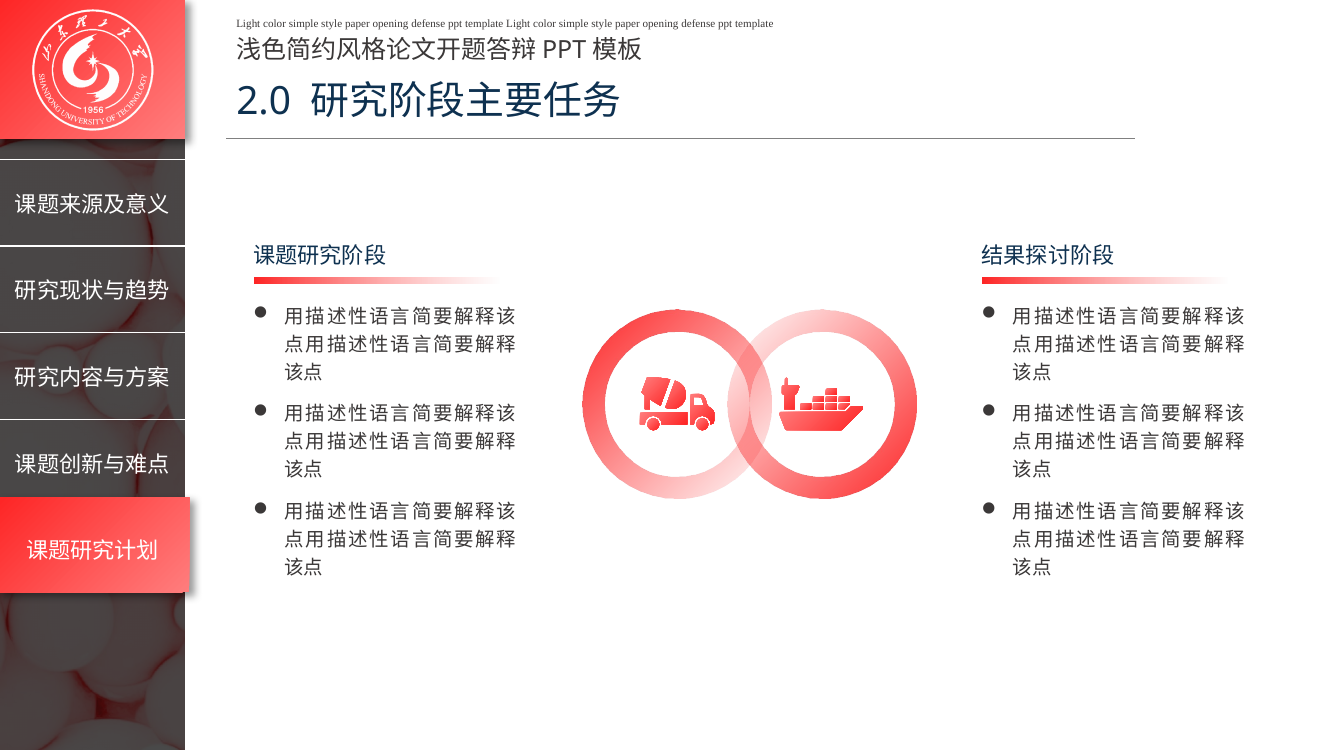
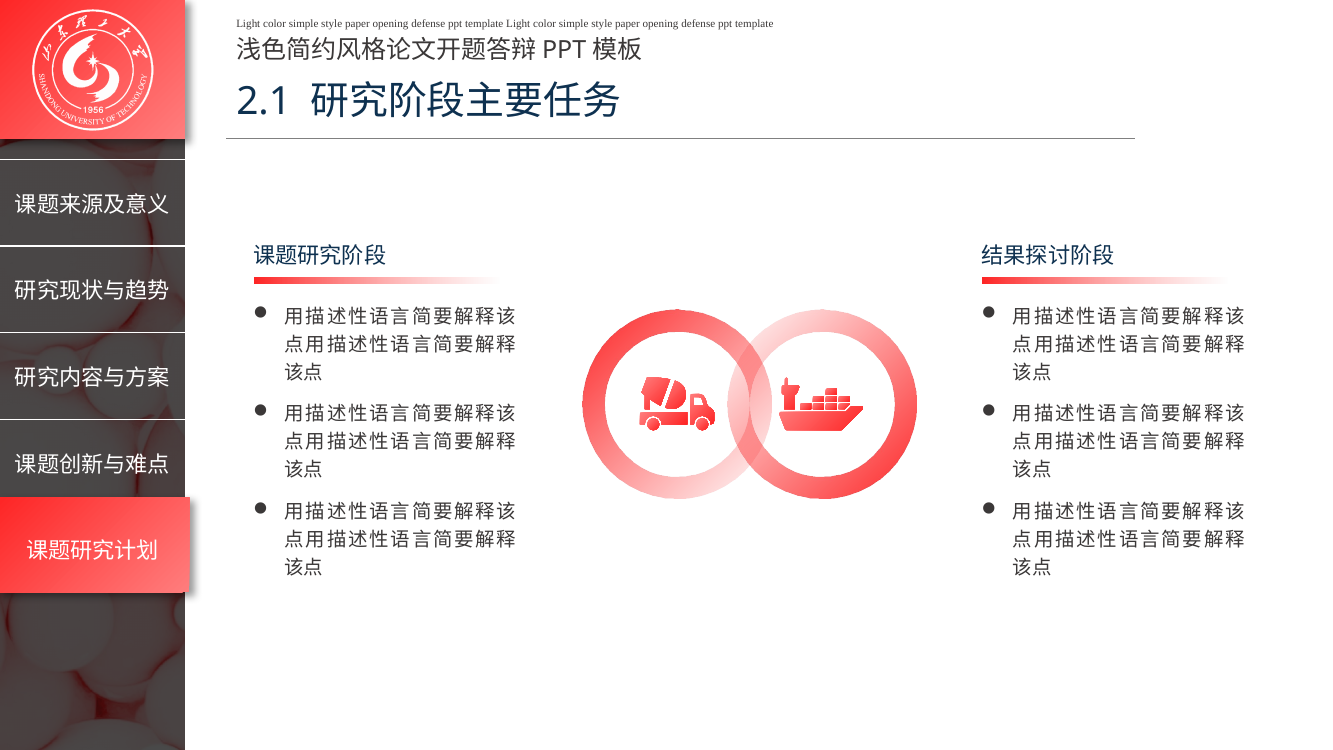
2.0: 2.0 -> 2.1
